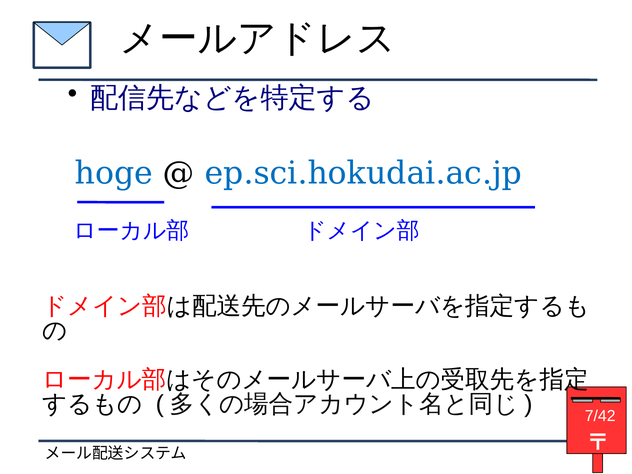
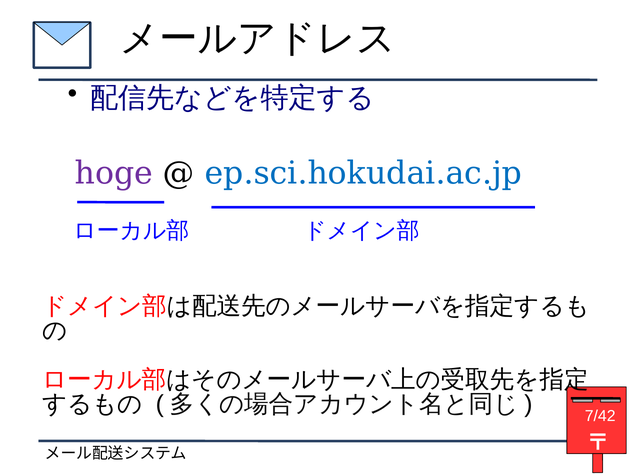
hoge colour: blue -> purple
